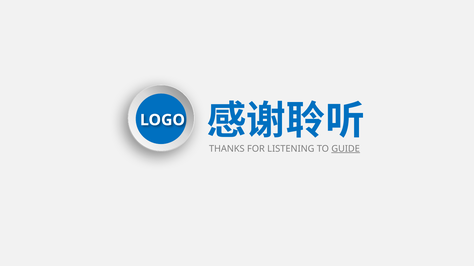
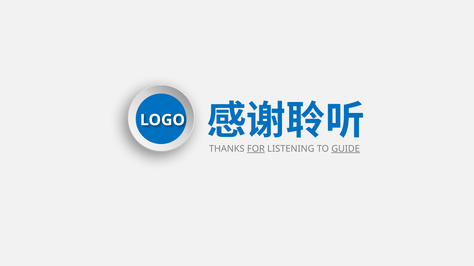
FOR underline: none -> present
